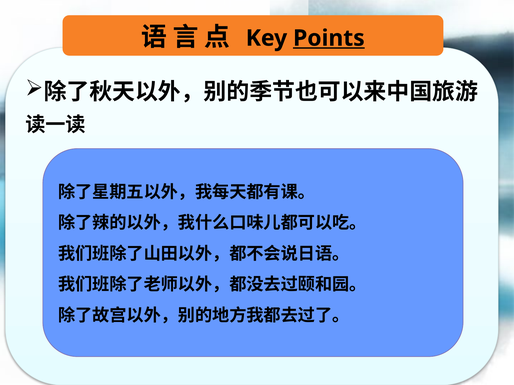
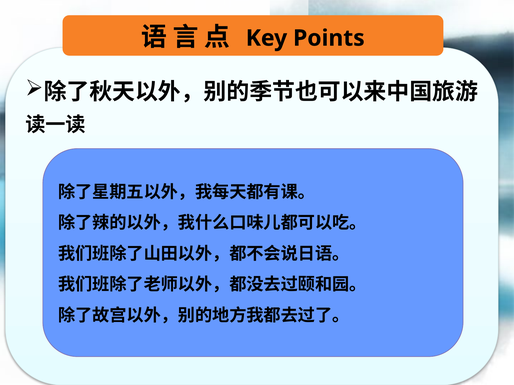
Points underline: present -> none
